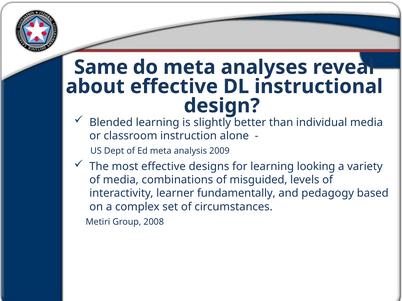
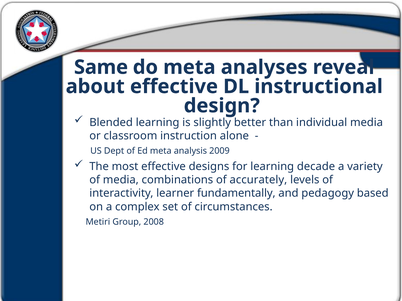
looking: looking -> decade
misguided: misguided -> accurately
